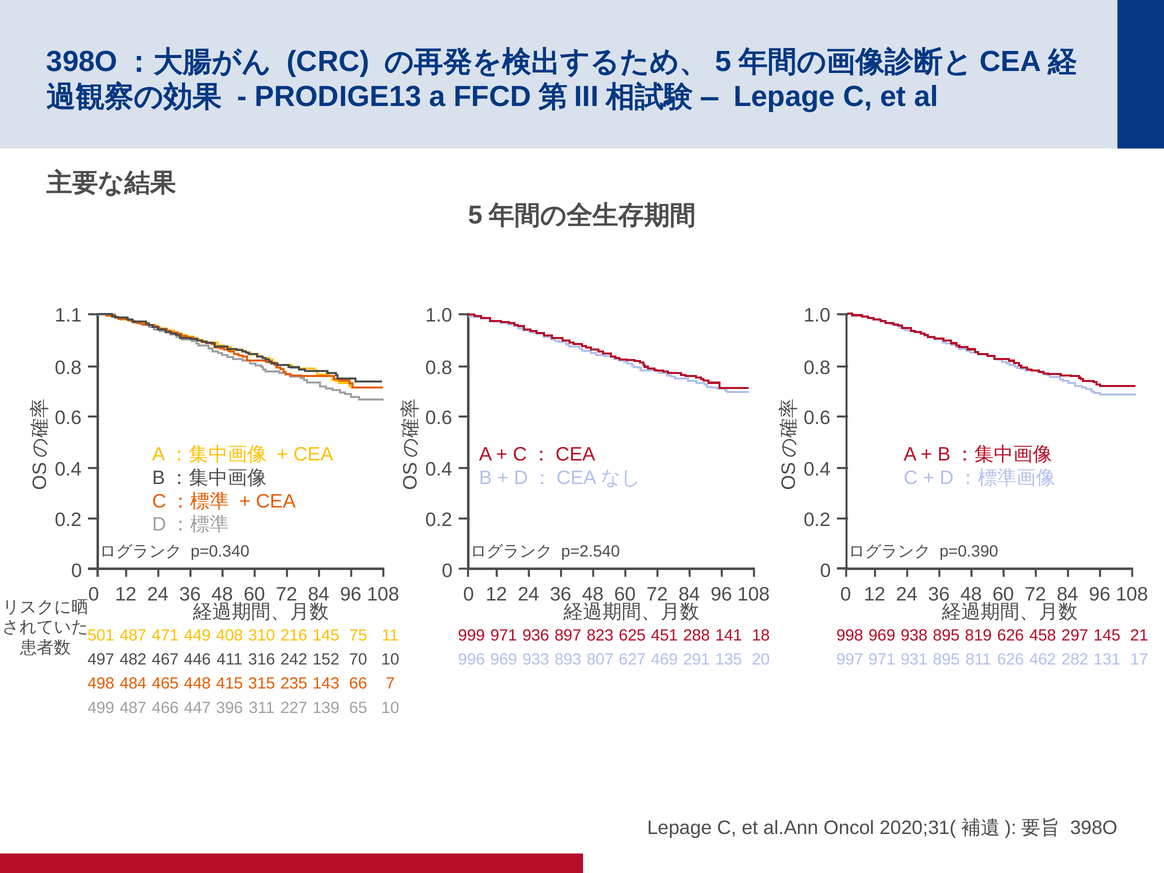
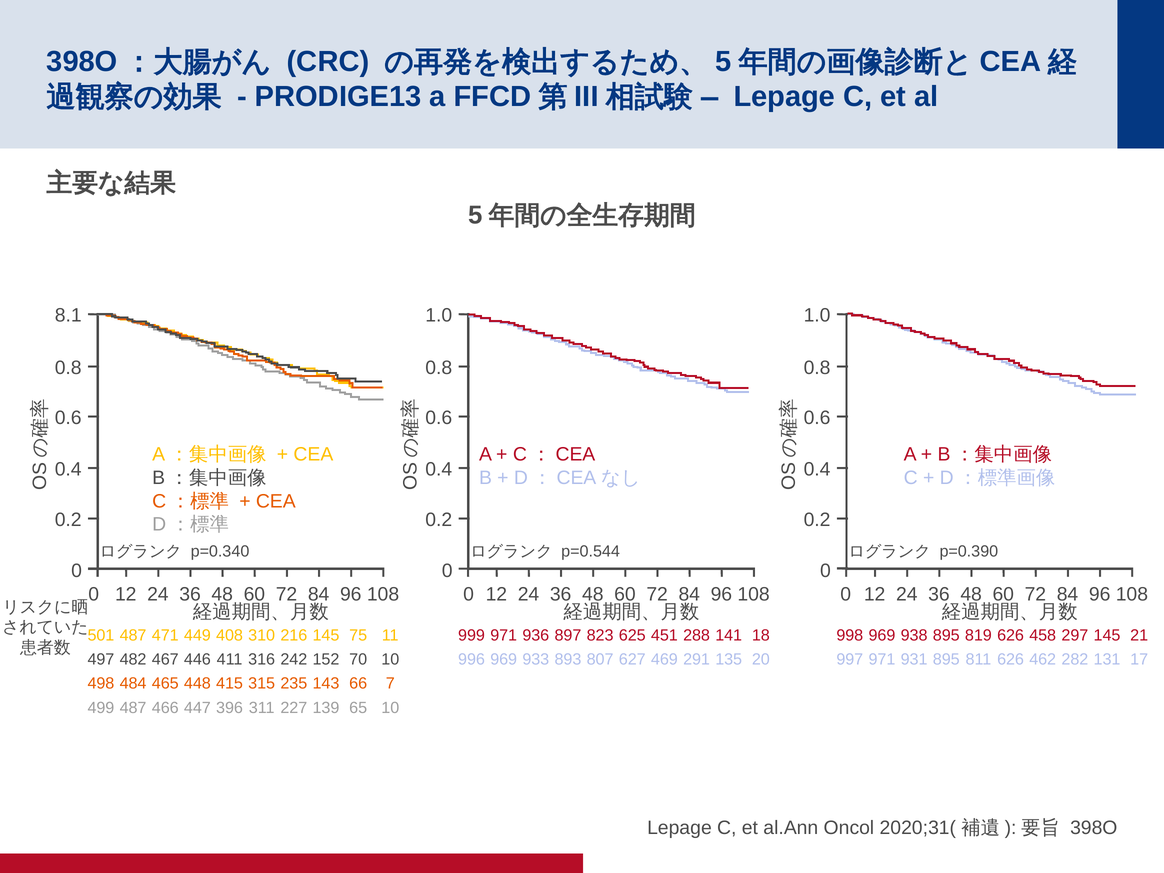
1.1: 1.1 -> 8.1
p=2.540: p=2.540 -> p=0.544
